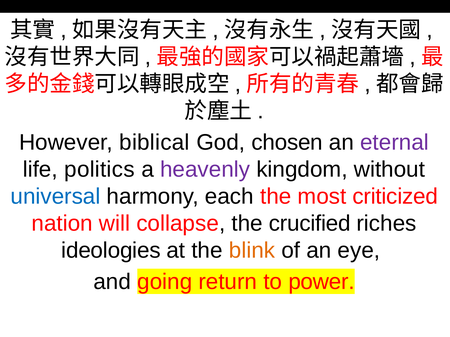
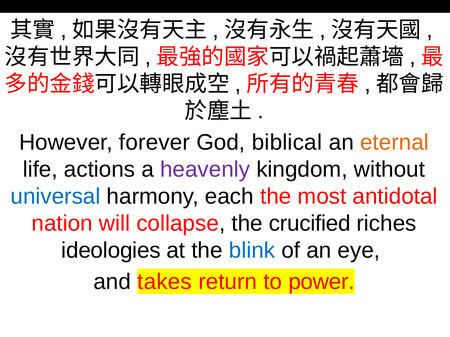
biblical: biblical -> forever
chosen: chosen -> biblical
eternal colour: purple -> orange
politics: politics -> actions
criticized: criticized -> antidotal
blink colour: orange -> blue
going: going -> takes
